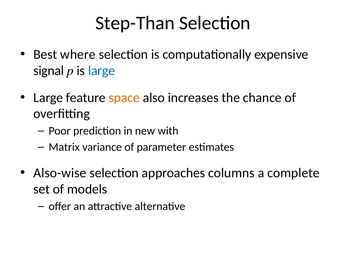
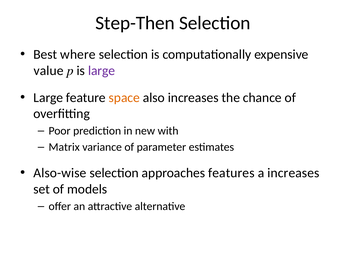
Step-Than: Step-Than -> Step-Then
signal: signal -> value
large at (102, 71) colour: blue -> purple
columns: columns -> features
a complete: complete -> increases
